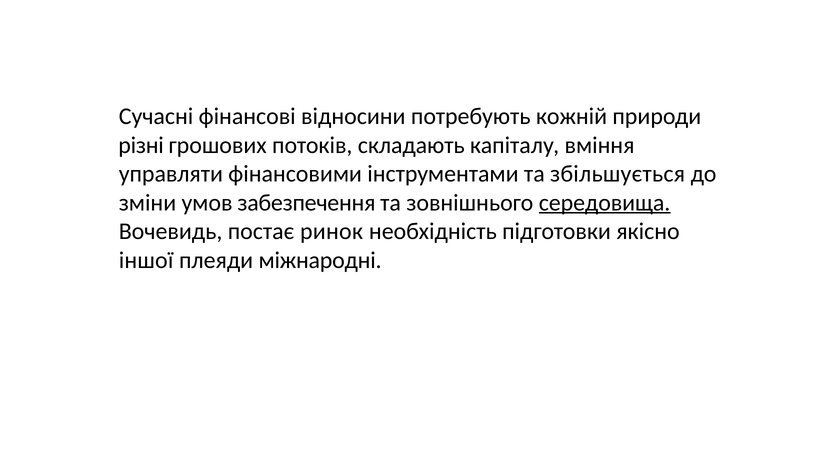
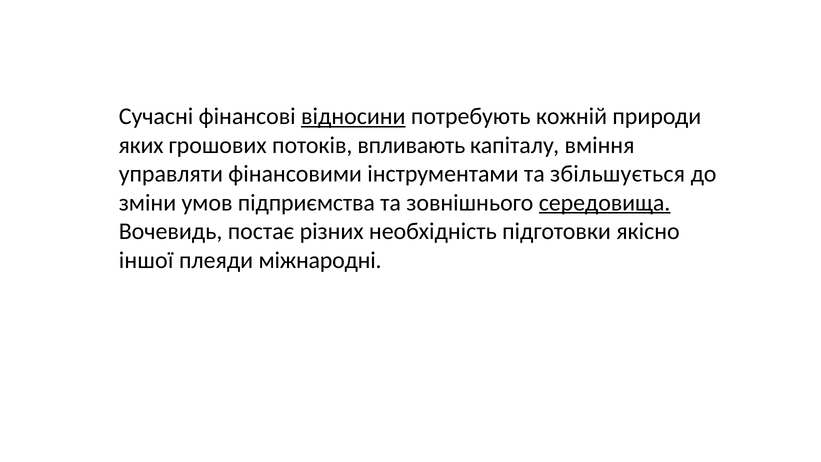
відносини underline: none -> present
різні: різні -> яких
складають: складають -> впливають
забезпечення: забезпечення -> підприємства
ринок: ринок -> різних
